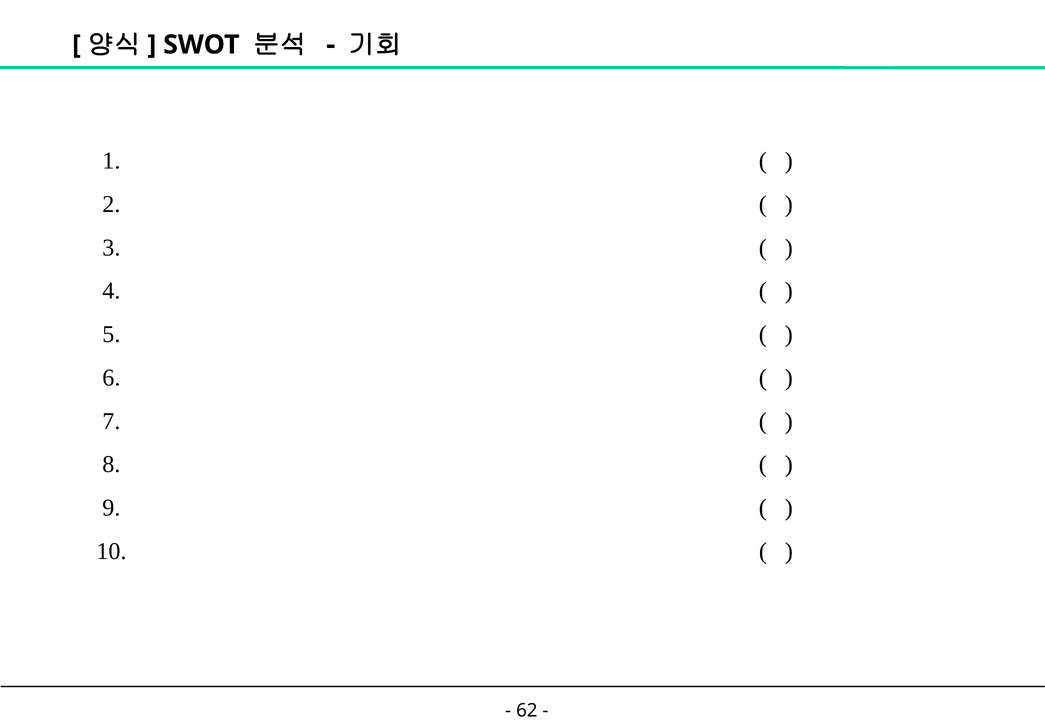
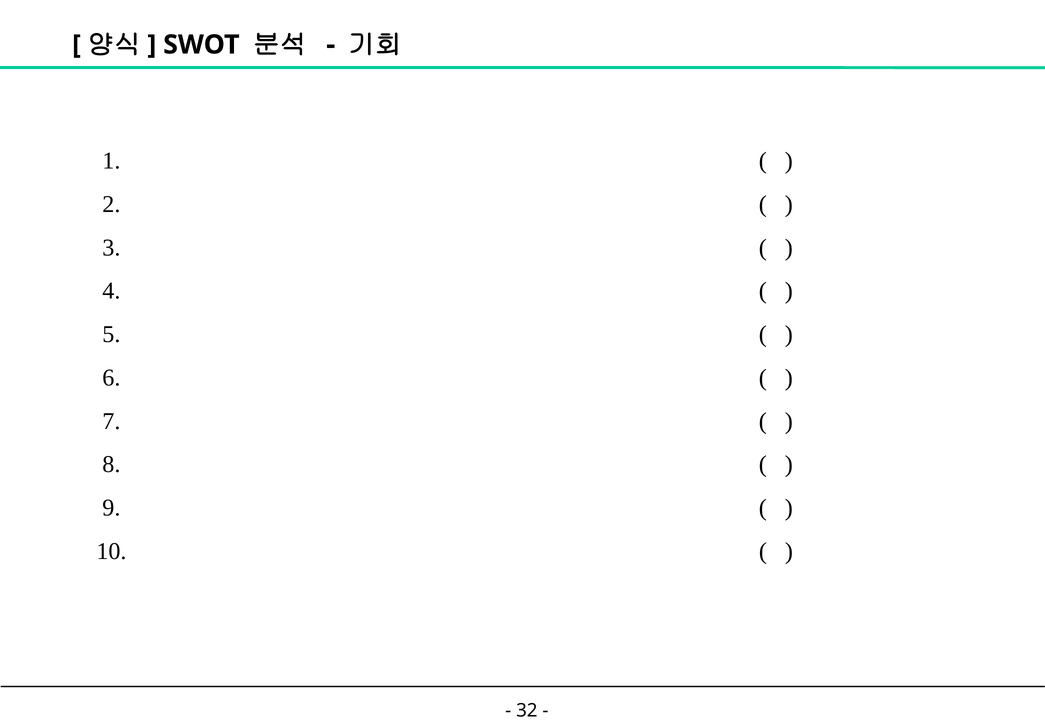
62: 62 -> 32
